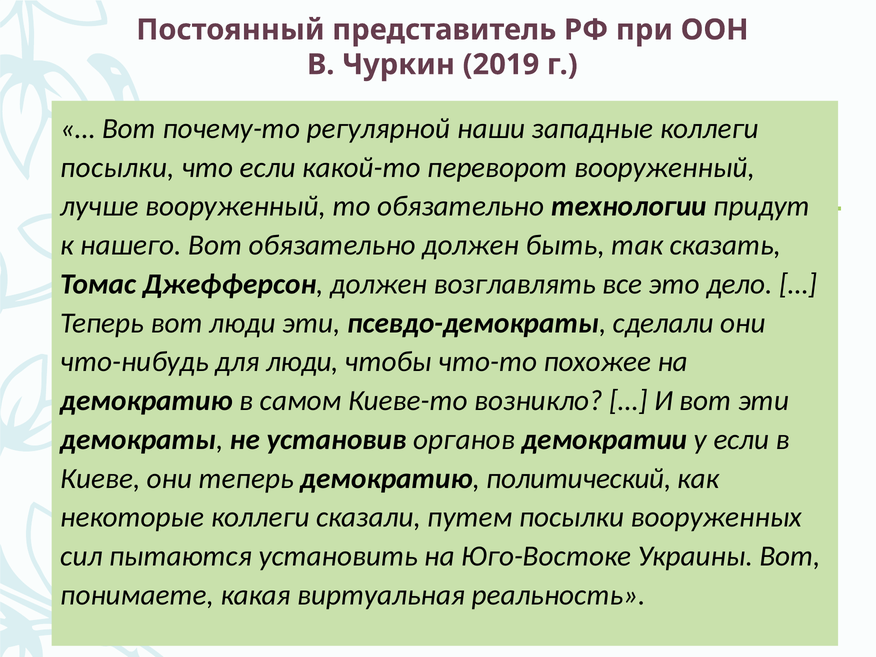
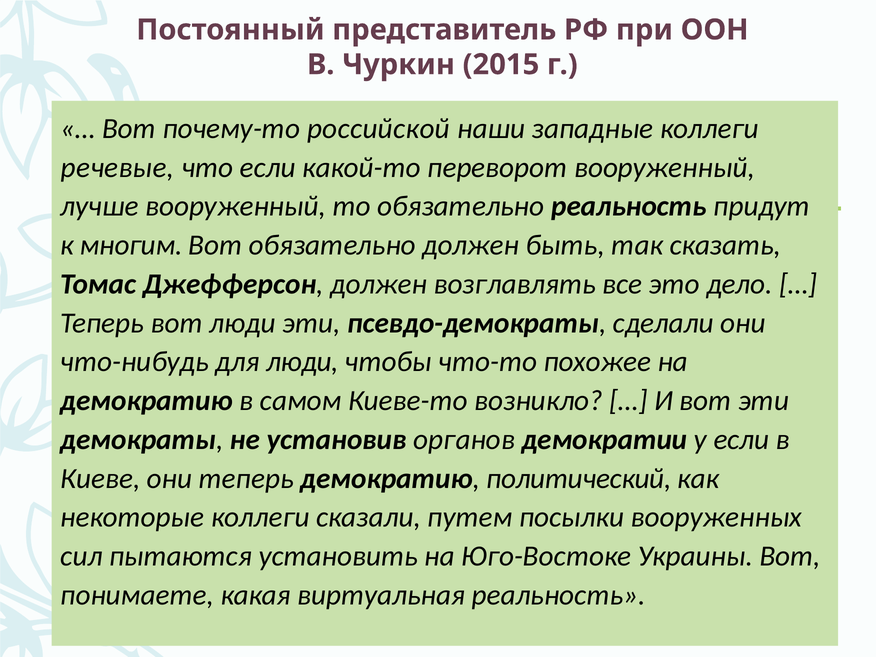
2019: 2019 -> 2015
регулярной: регулярной -> российской
посылки at (118, 167): посылки -> речевые
обязательно технологии: технологии -> реальность
нашего: нашего -> многим
